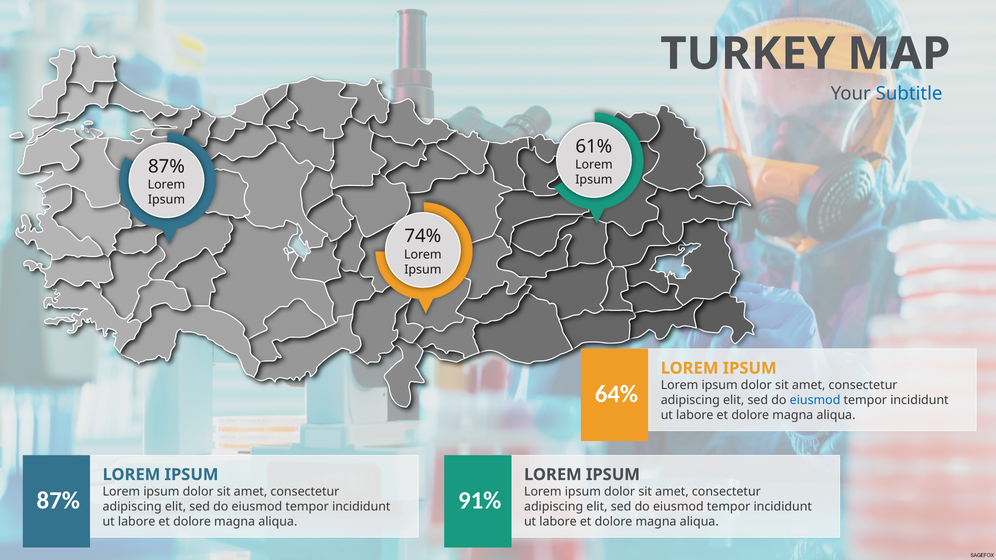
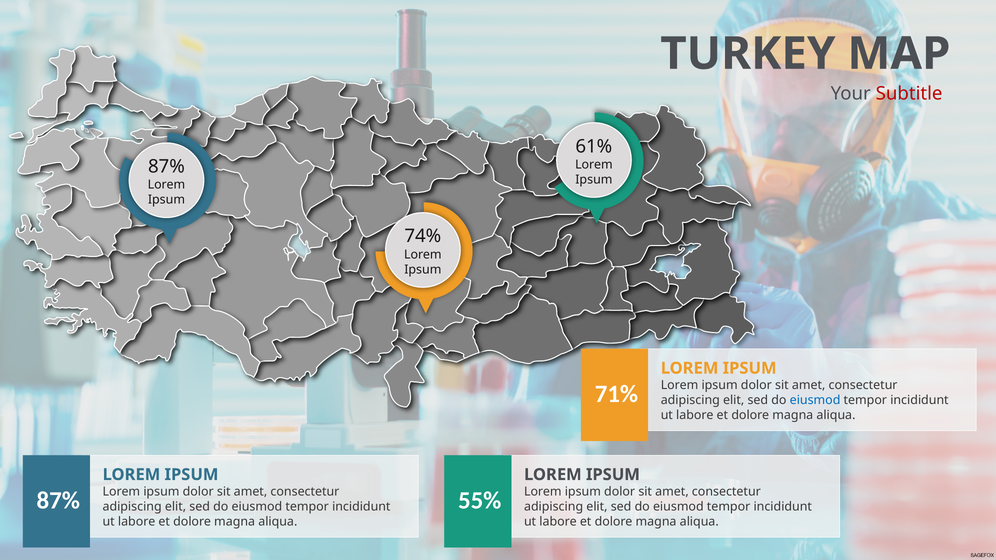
Subtitle colour: blue -> red
64%: 64% -> 71%
91%: 91% -> 55%
